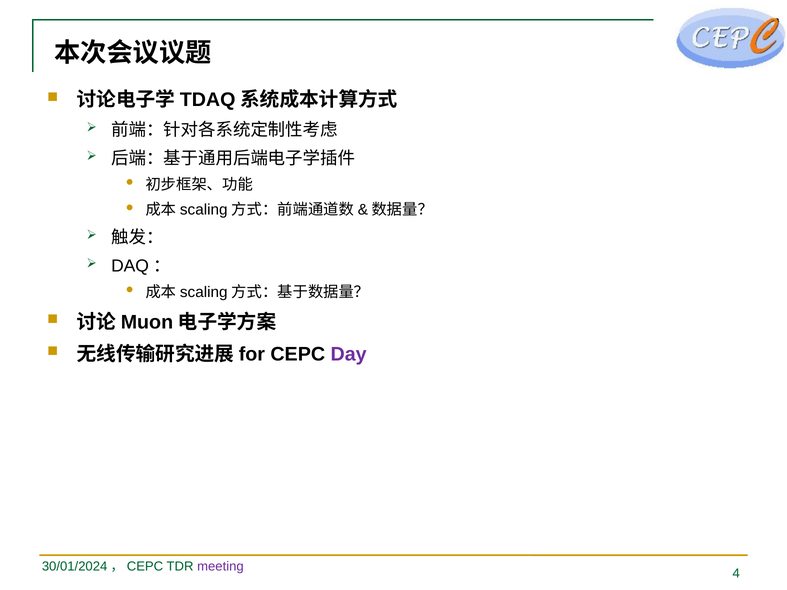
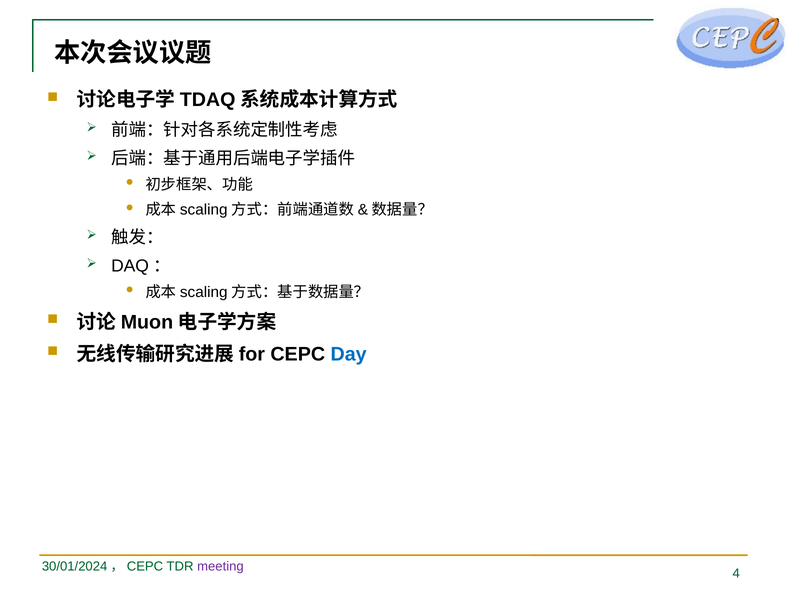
Day colour: purple -> blue
